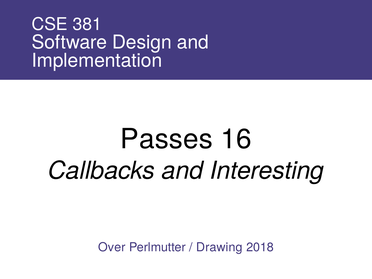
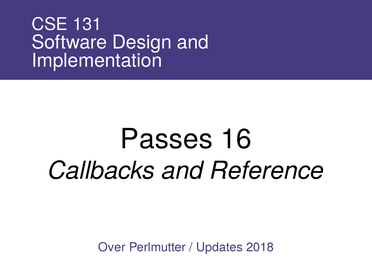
381: 381 -> 131
Interesting: Interesting -> Reference
Drawing: Drawing -> Updates
